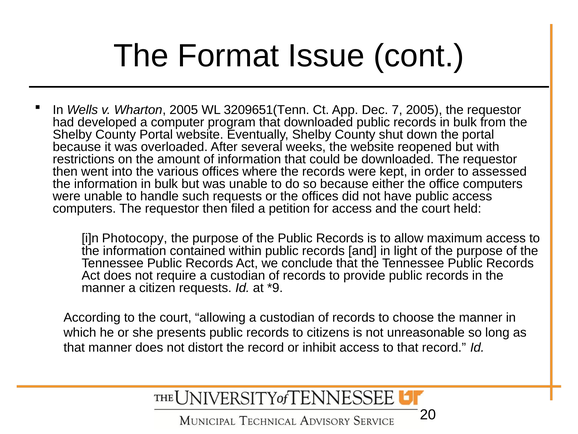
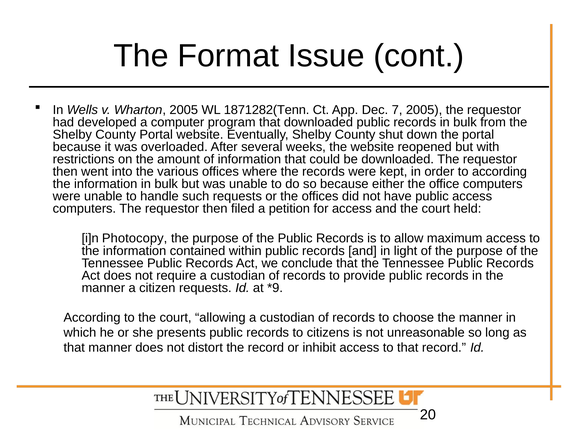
3209651(Tenn: 3209651(Tenn -> 1871282(Tenn
to assessed: assessed -> according
